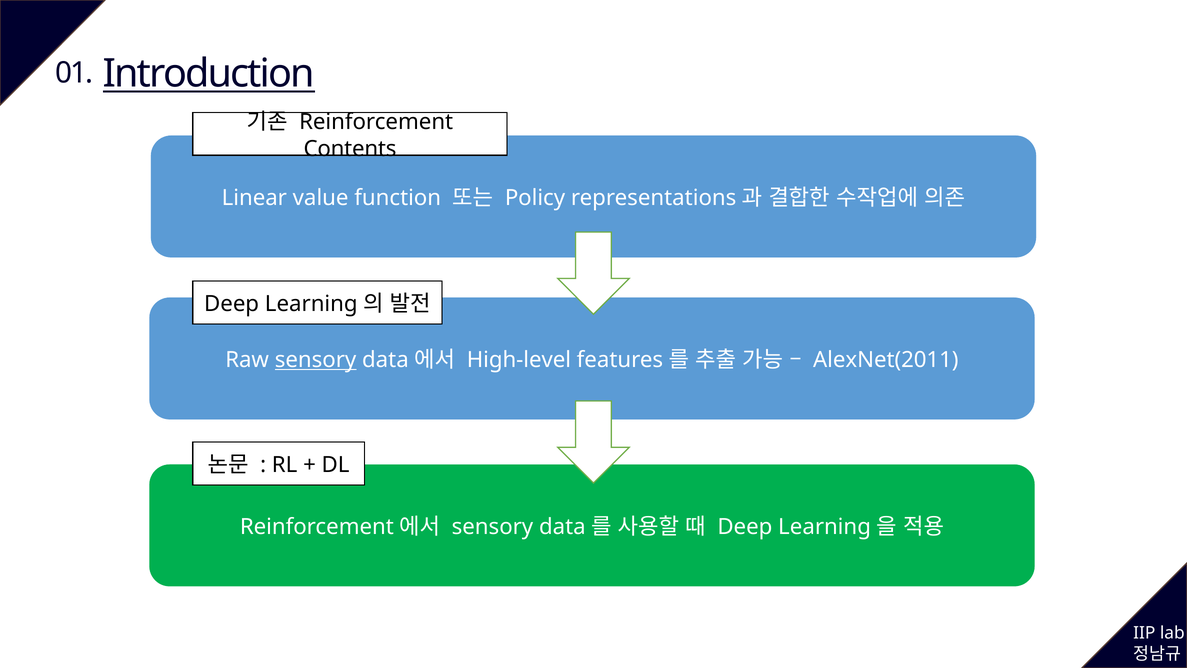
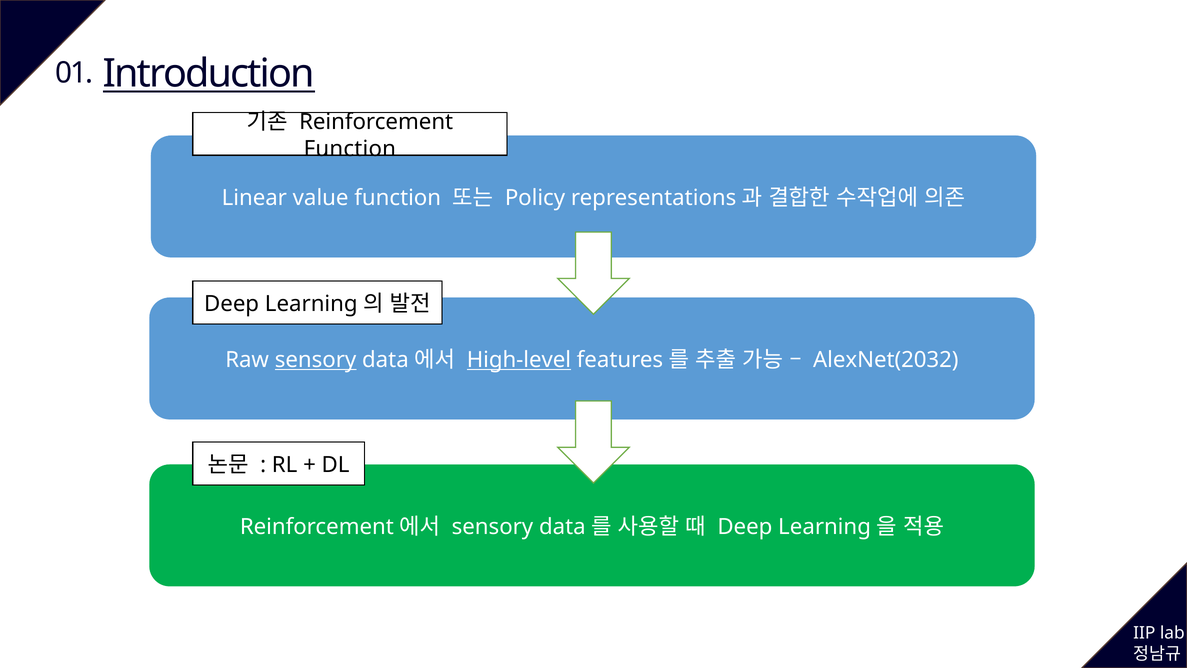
Contents at (350, 149): Contents -> Function
High-level underline: none -> present
AlexNet(2011: AlexNet(2011 -> AlexNet(2032
